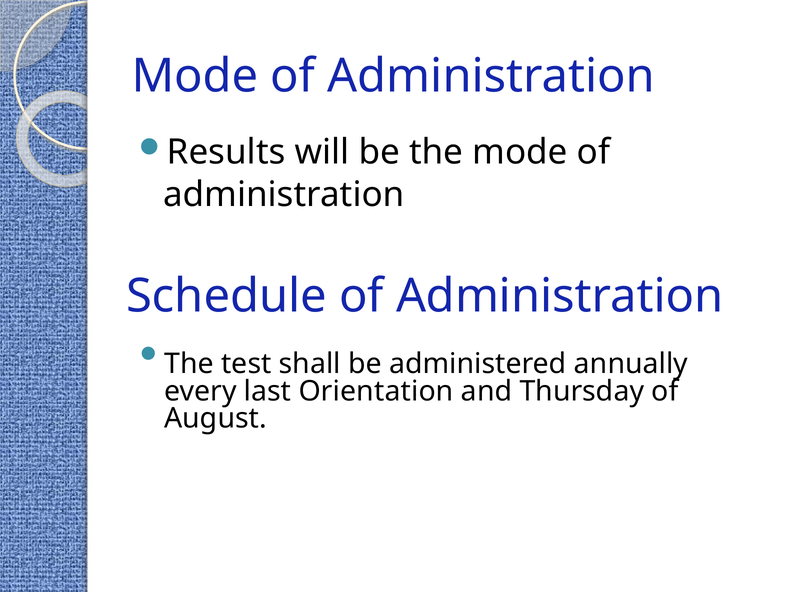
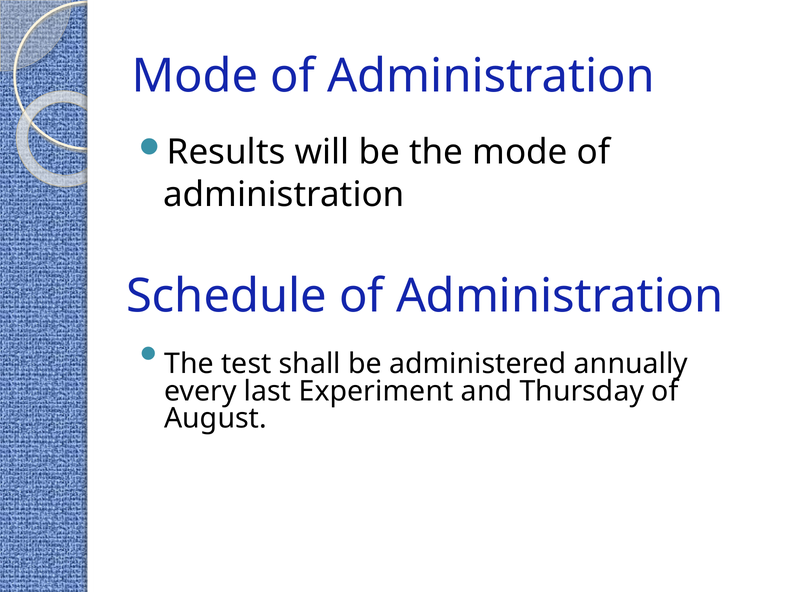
Orientation: Orientation -> Experiment
